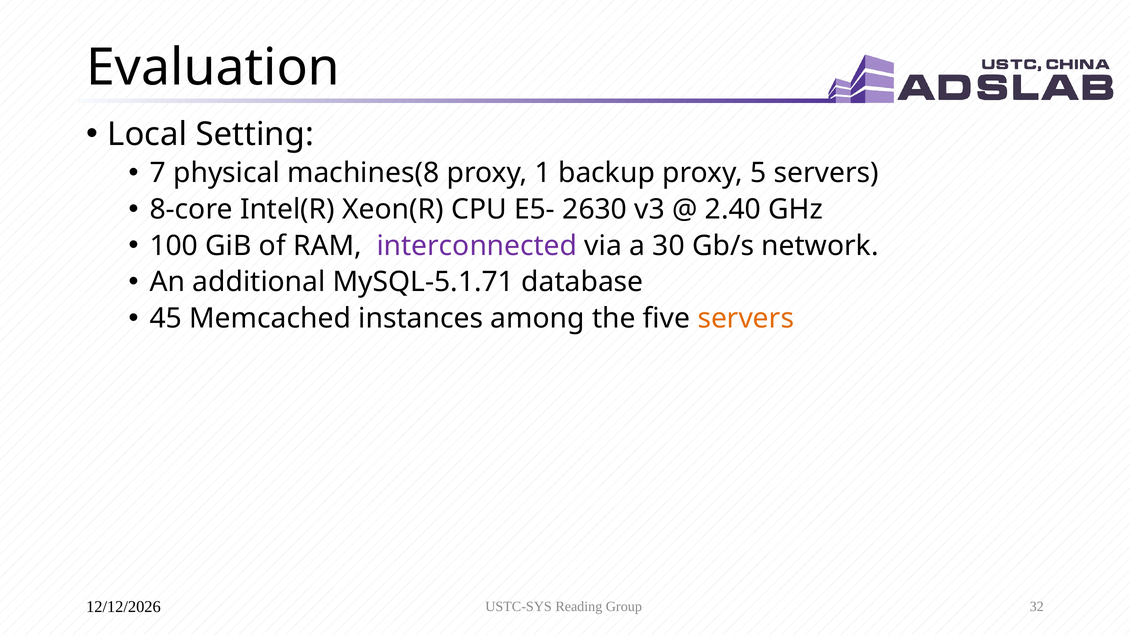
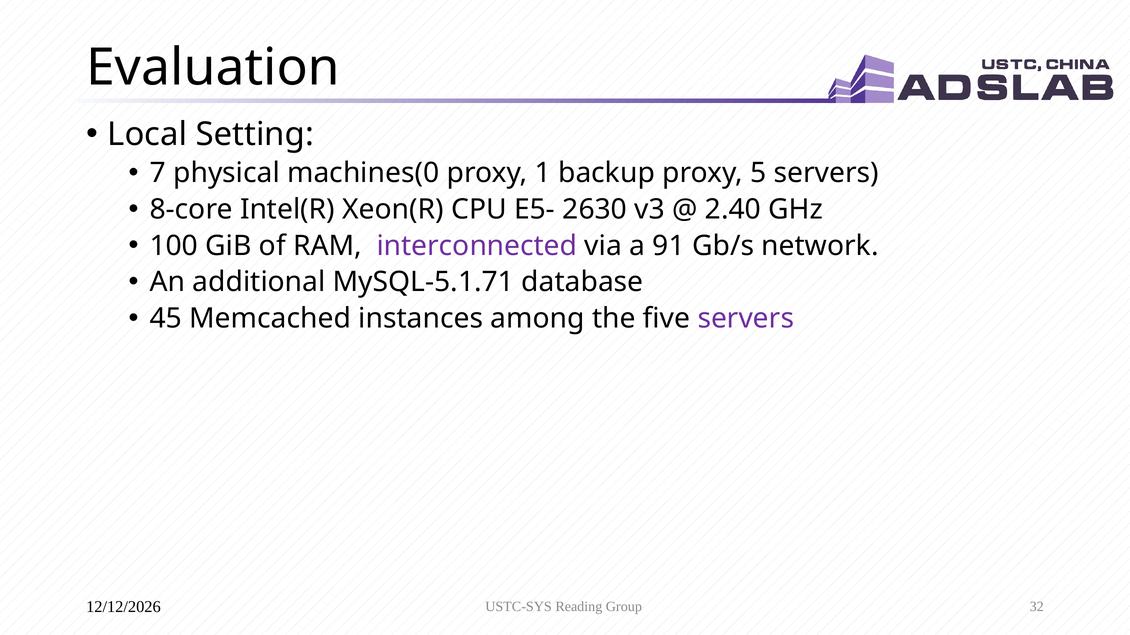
machines(8: machines(8 -> machines(0
30: 30 -> 91
servers at (746, 319) colour: orange -> purple
